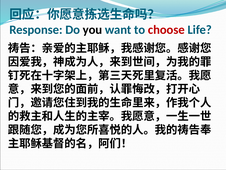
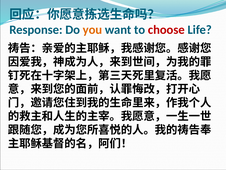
you colour: black -> orange
